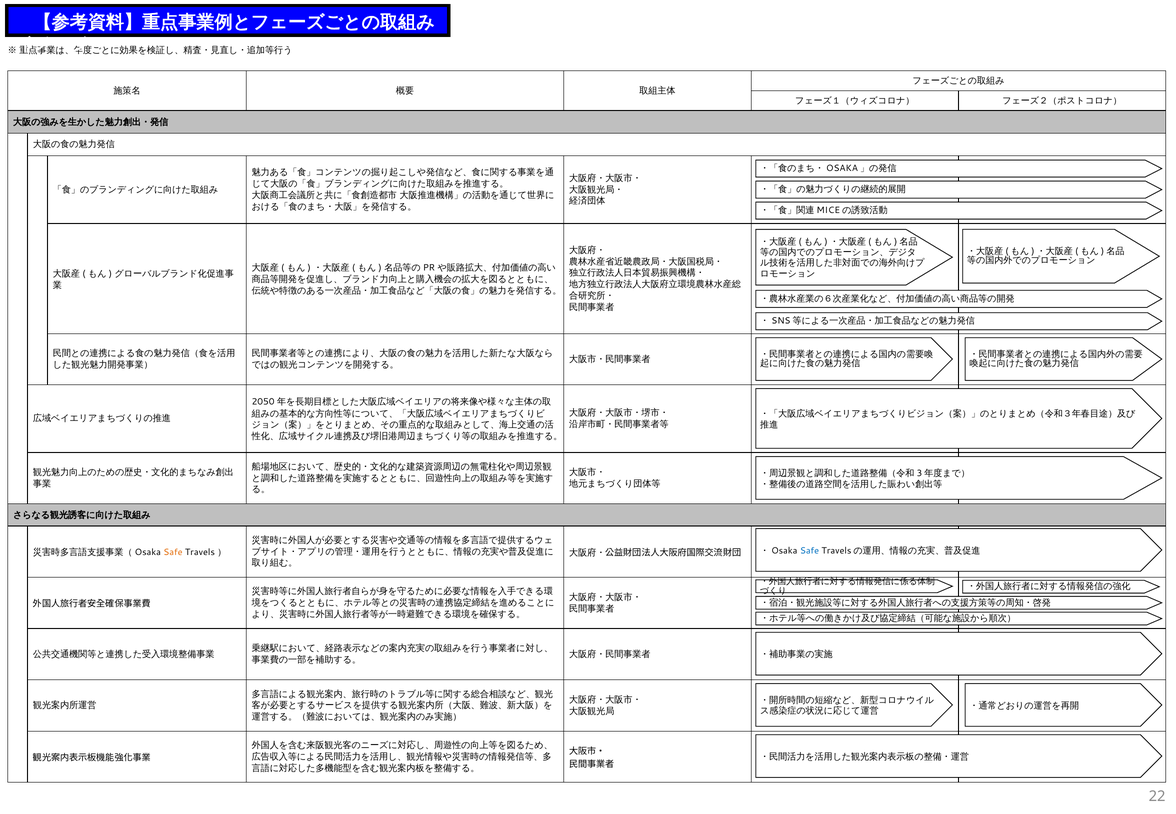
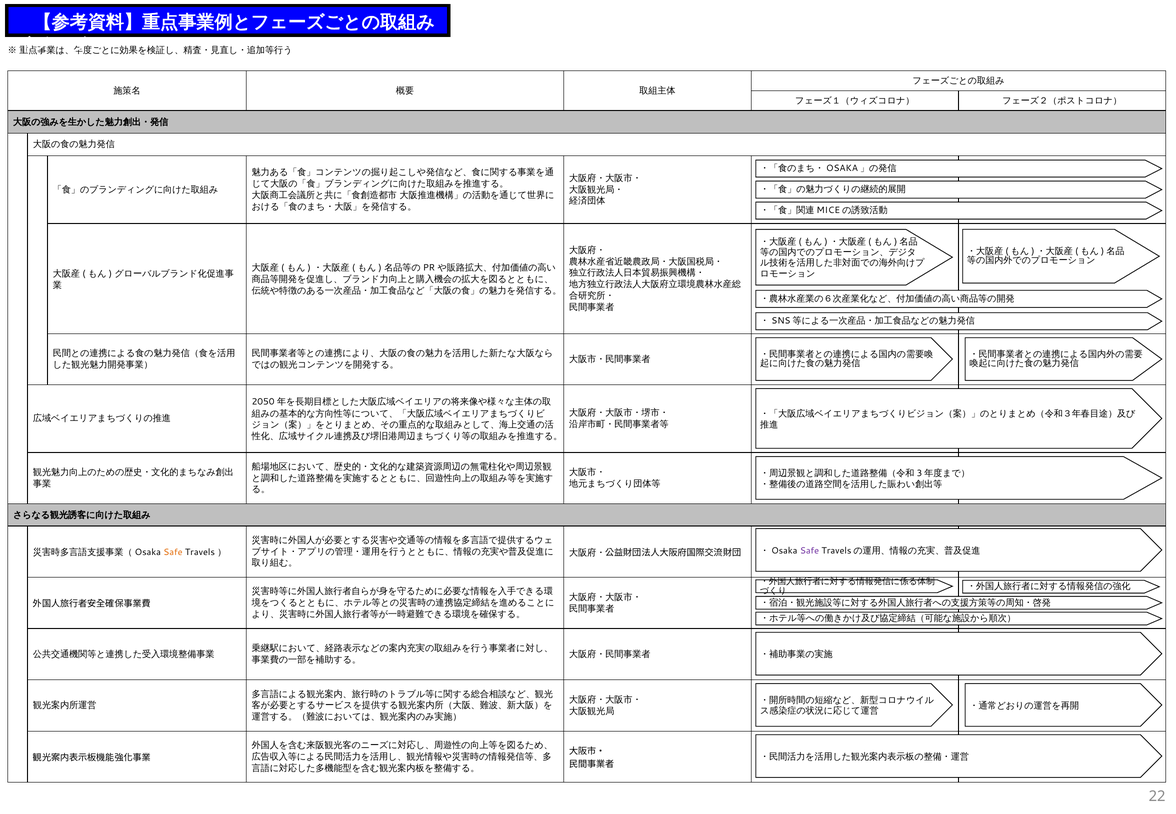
Safe at (809, 551) colour: blue -> purple
